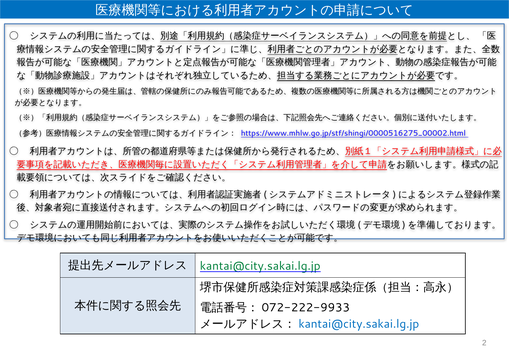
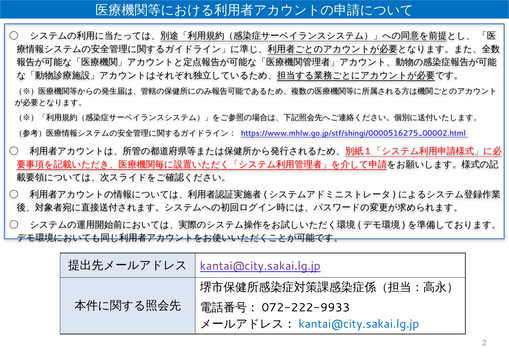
kantai@city.sakai.lg.jp at (260, 266) colour: green -> purple
